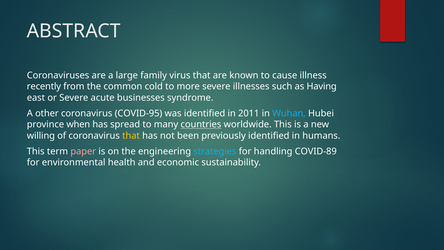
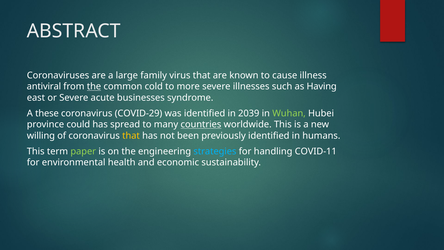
recently: recently -> antiviral
the at (94, 86) underline: none -> present
other: other -> these
COVID-95: COVID-95 -> COVID-29
2011: 2011 -> 2039
Wuhan colour: light blue -> light green
when: when -> could
paper colour: pink -> light green
COVID-89: COVID-89 -> COVID-11
